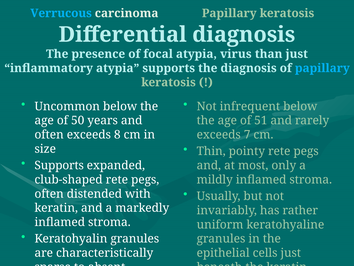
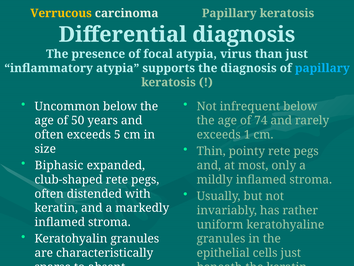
Verrucous colour: light blue -> yellow
51: 51 -> 74
8: 8 -> 5
7: 7 -> 1
Supports at (59, 165): Supports -> Biphasic
